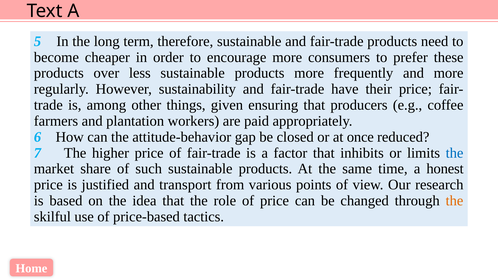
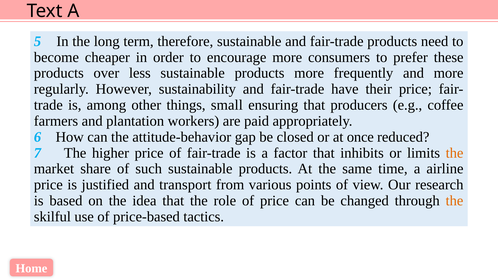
given: given -> small
the at (455, 153) colour: blue -> orange
honest: honest -> airline
